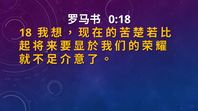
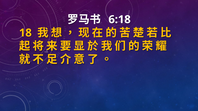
0:18: 0:18 -> 6:18
